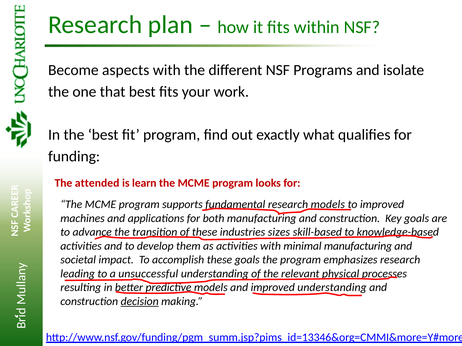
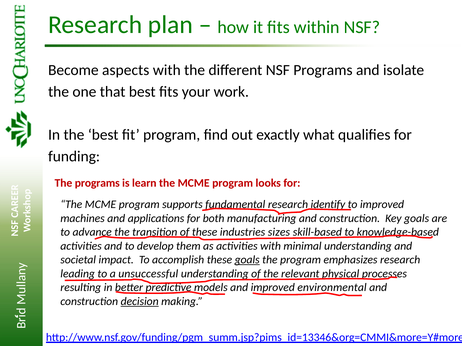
The attended: attended -> programs
research models: models -> identify
minimal manufacturing: manufacturing -> understanding
goals at (247, 260) underline: none -> present
improved understanding: understanding -> environmental
